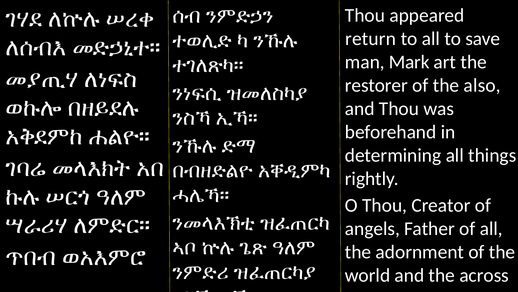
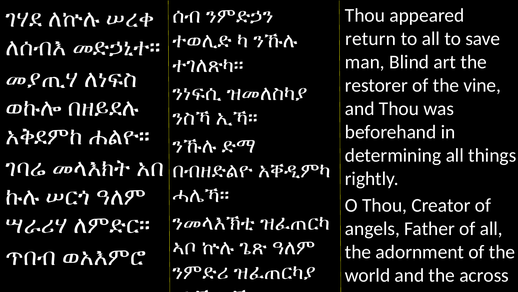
Mark: Mark -> Blind
also: also -> vine
